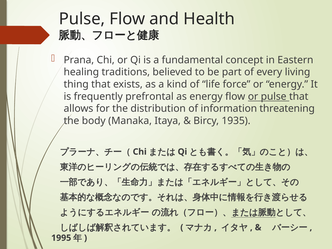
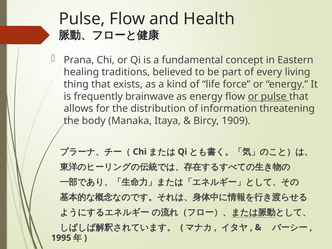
prefrontal: prefrontal -> brainwave
1935: 1935 -> 1909
